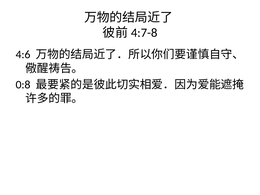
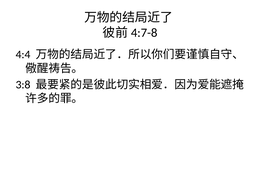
4:6: 4:6 -> 4:4
0:8: 0:8 -> 3:8
